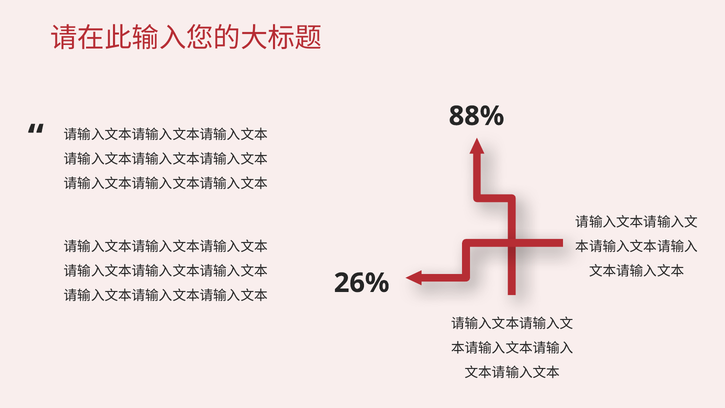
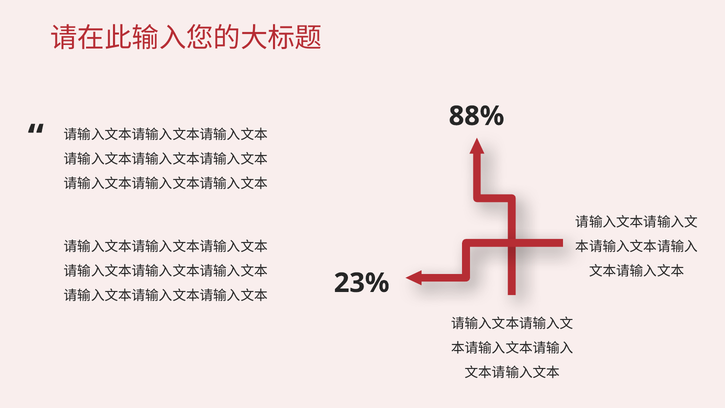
26%: 26% -> 23%
